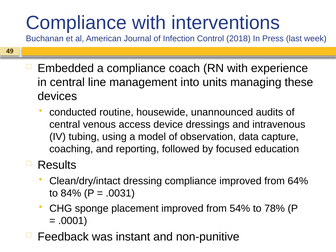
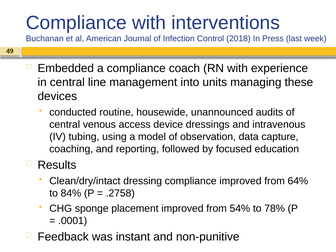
.0031: .0031 -> .2758
